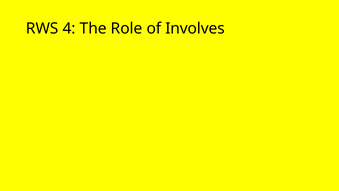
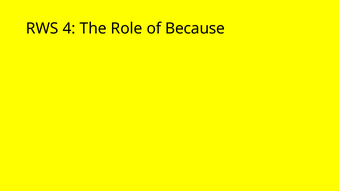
Involves: Involves -> Because
